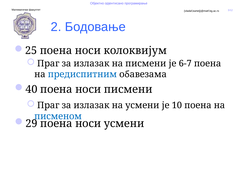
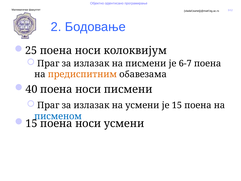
предиспитним colour: blue -> orange
је 10: 10 -> 15
29 at (31, 123): 29 -> 15
